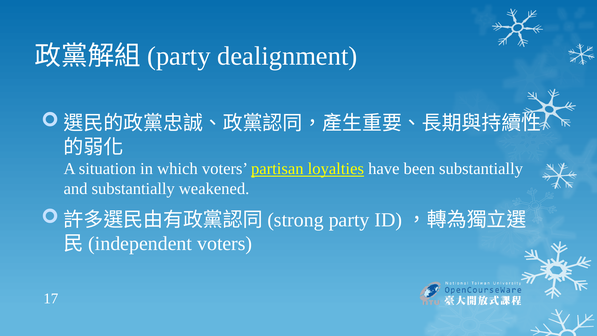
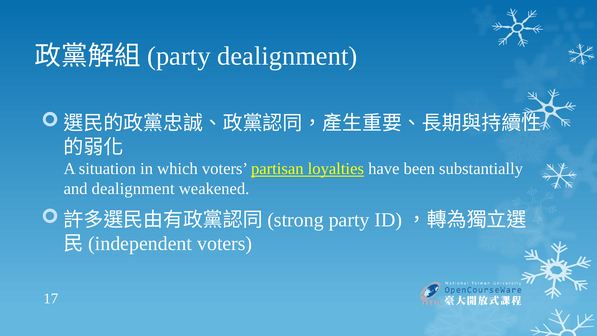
and substantially: substantially -> dealignment
